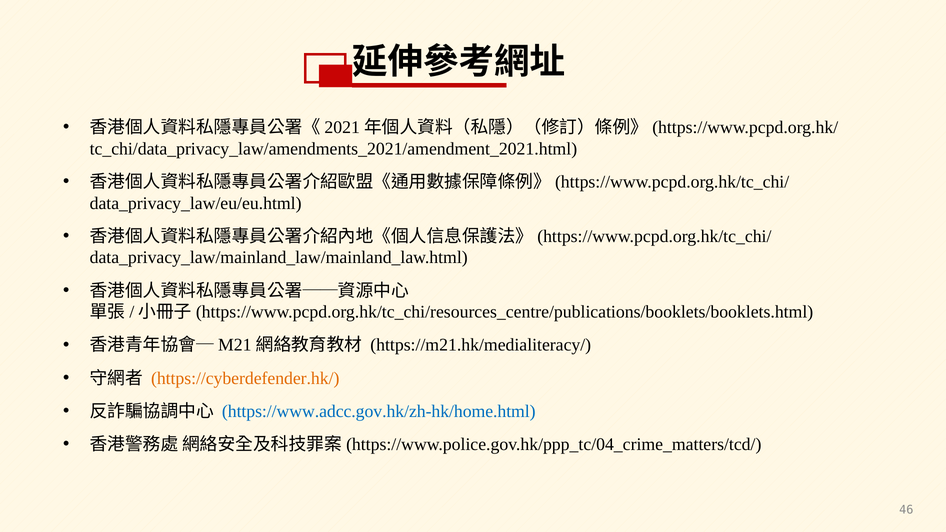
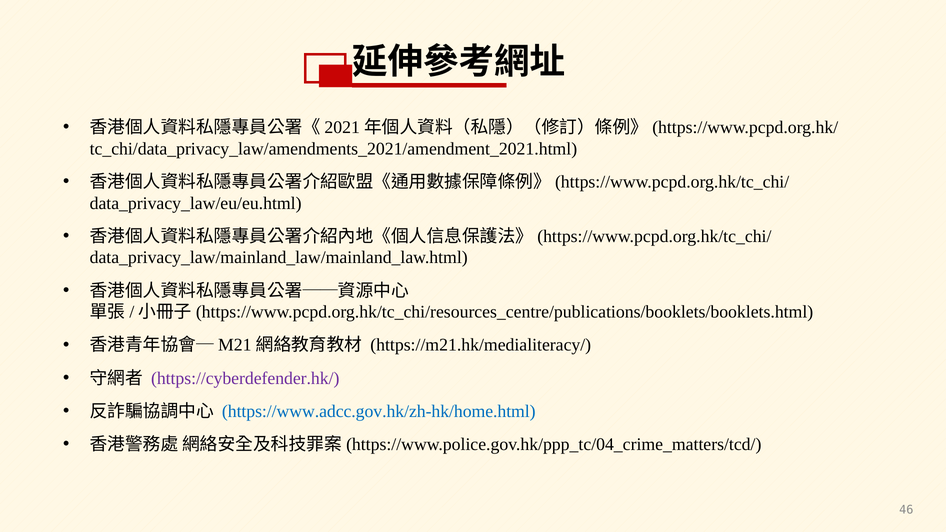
https://cyberdefender.hk/ colour: orange -> purple
